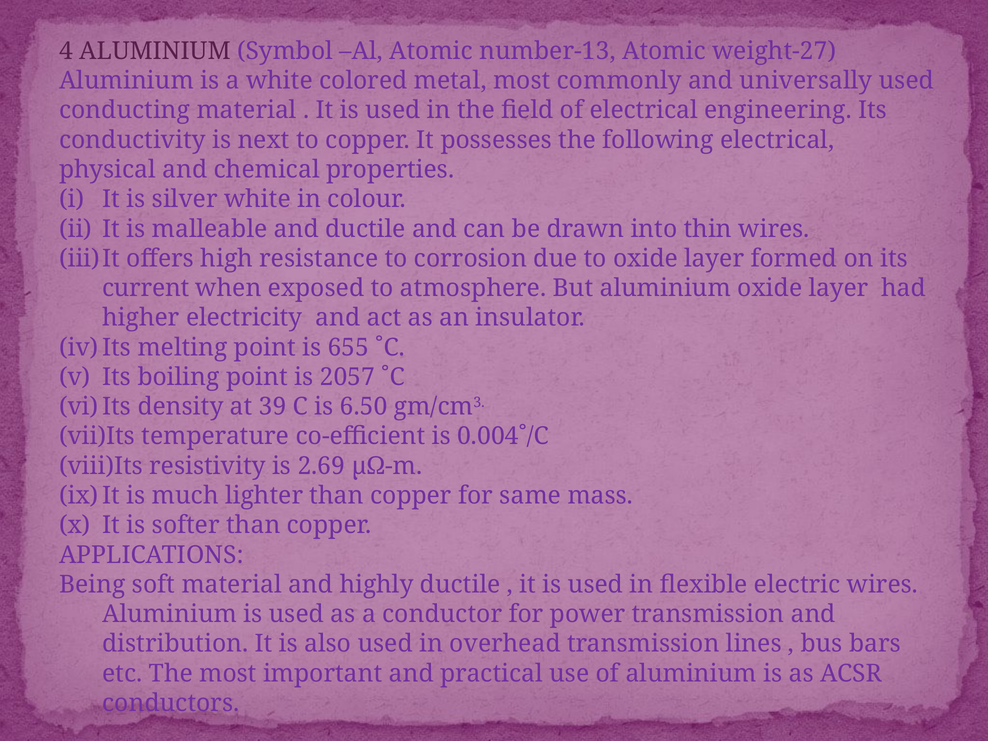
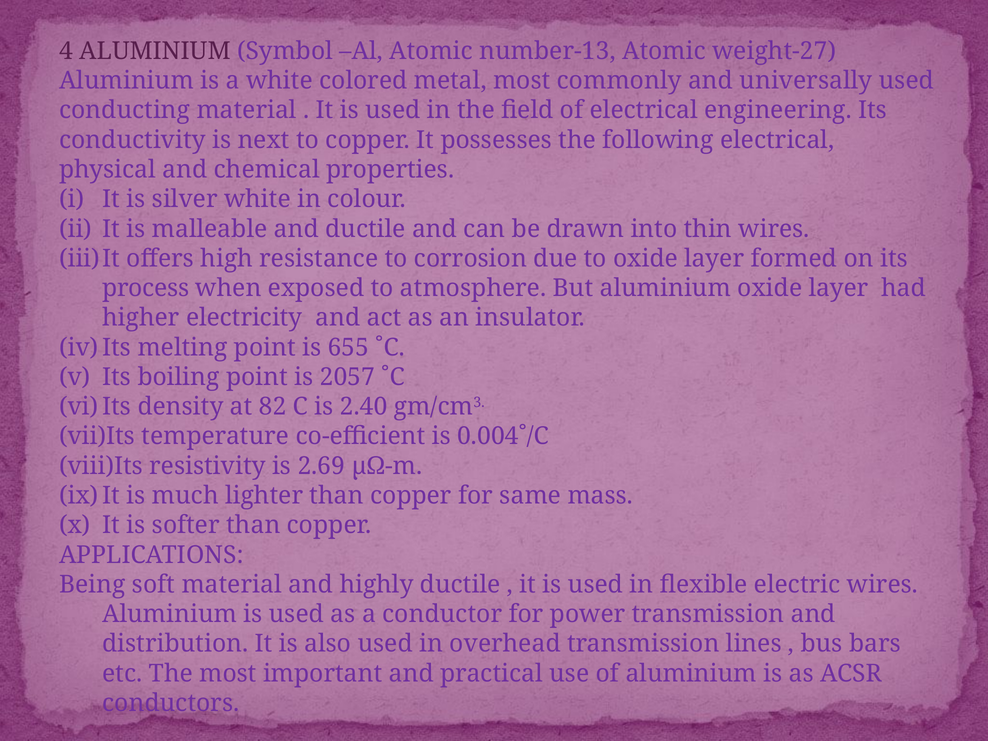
current: current -> process
39: 39 -> 82
6.50: 6.50 -> 2.40
